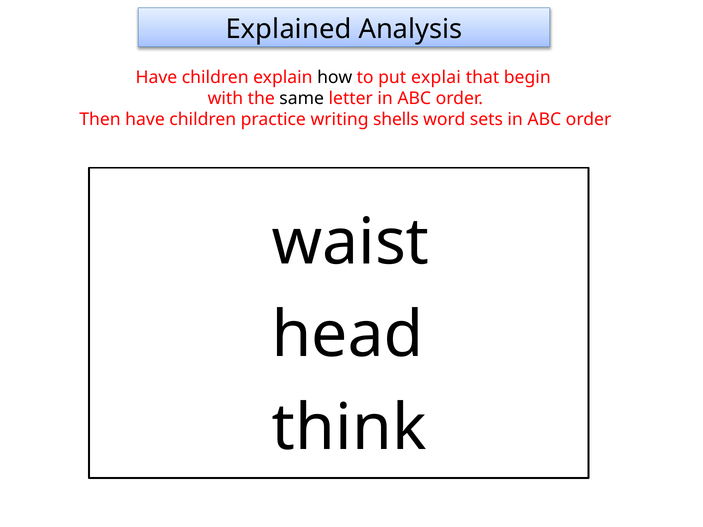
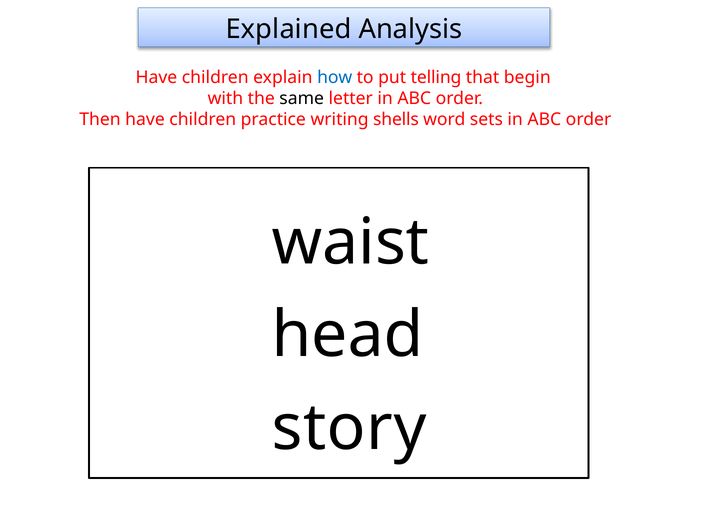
how colour: black -> blue
explai: explai -> telling
think: think -> story
